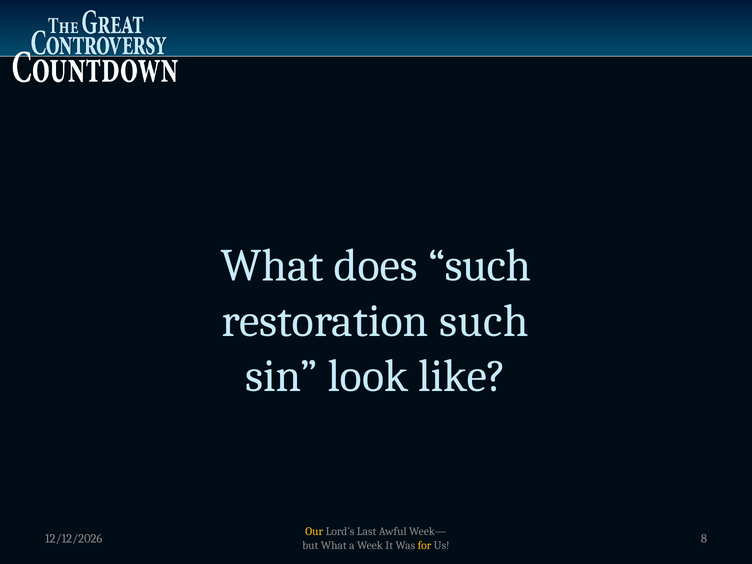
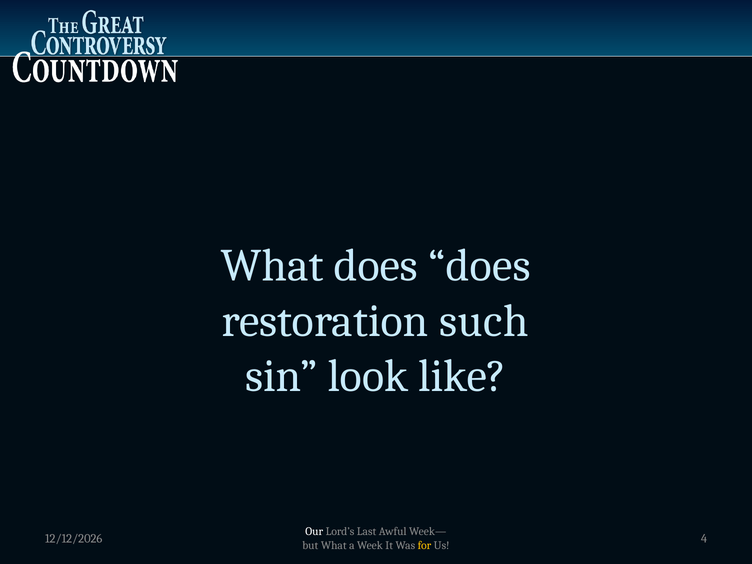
does such: such -> does
Our colour: yellow -> white
8: 8 -> 4
